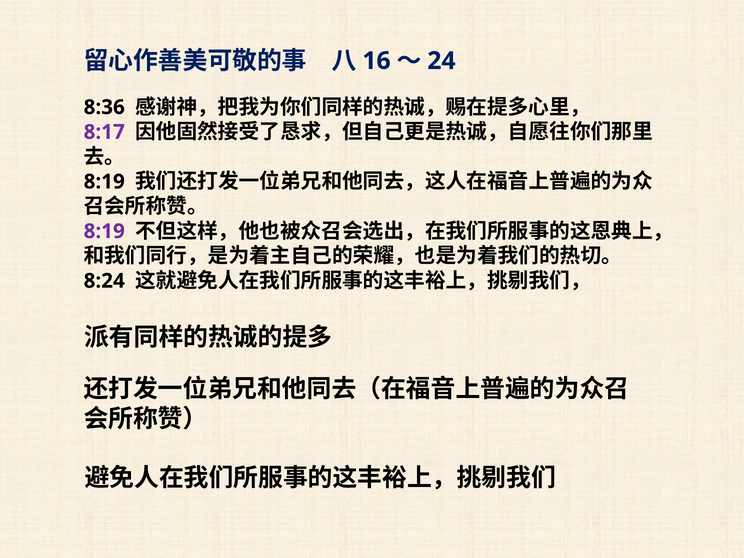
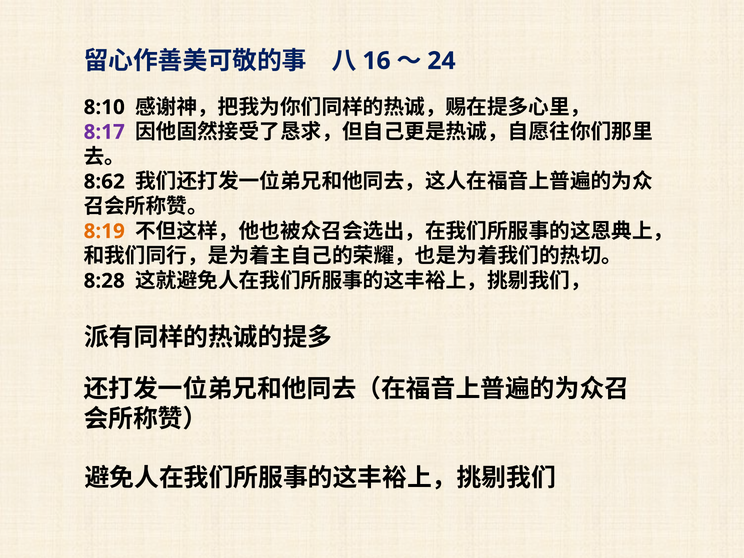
8:36: 8:36 -> 8:10
8:19 at (104, 182): 8:19 -> 8:62
8:19 at (104, 231) colour: purple -> orange
8:24: 8:24 -> 8:28
